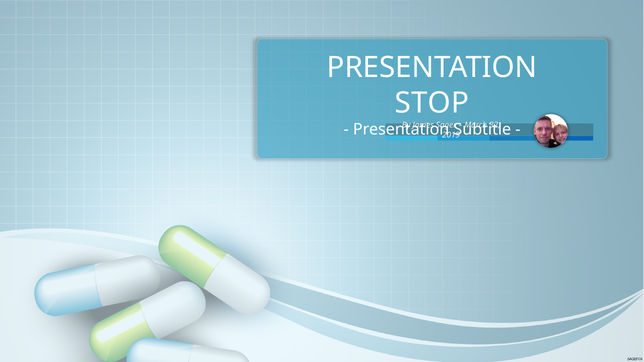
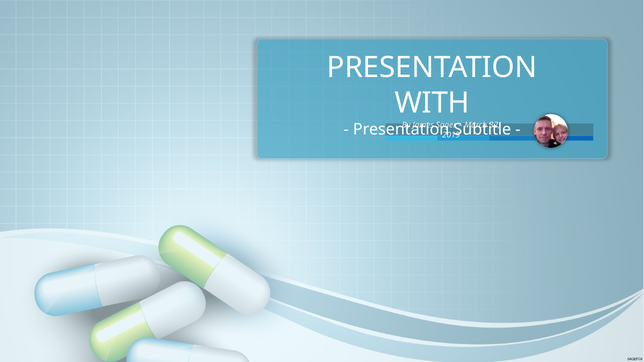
STOP: STOP -> WITH
